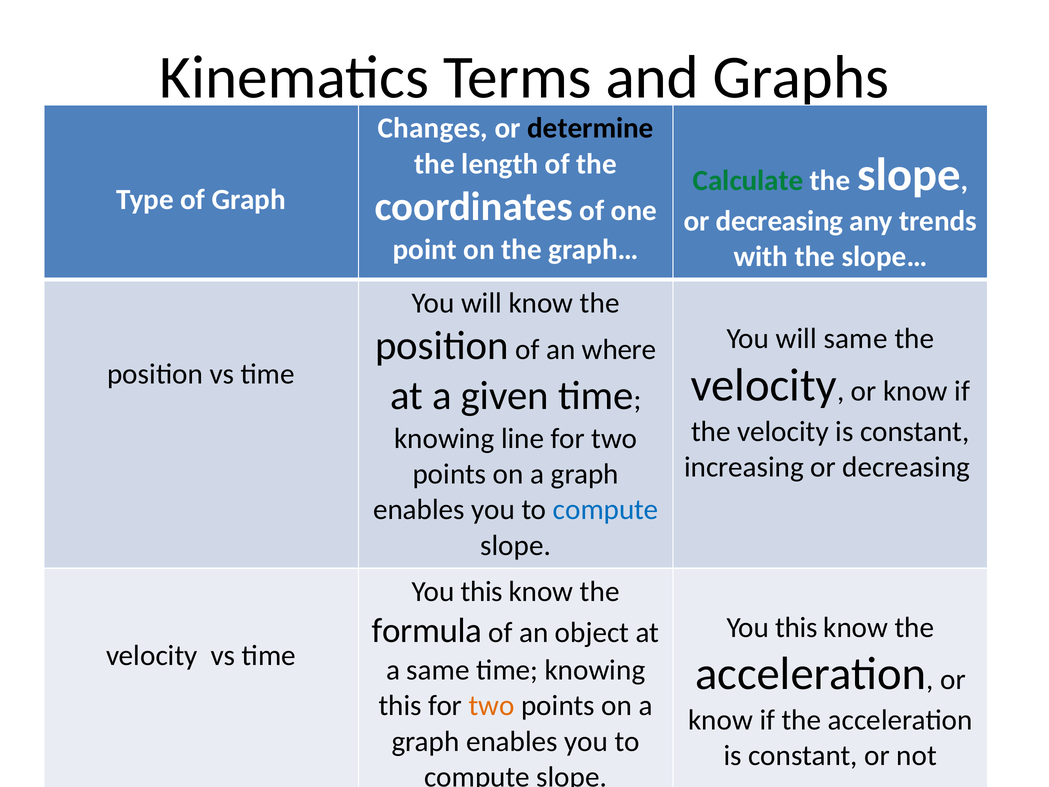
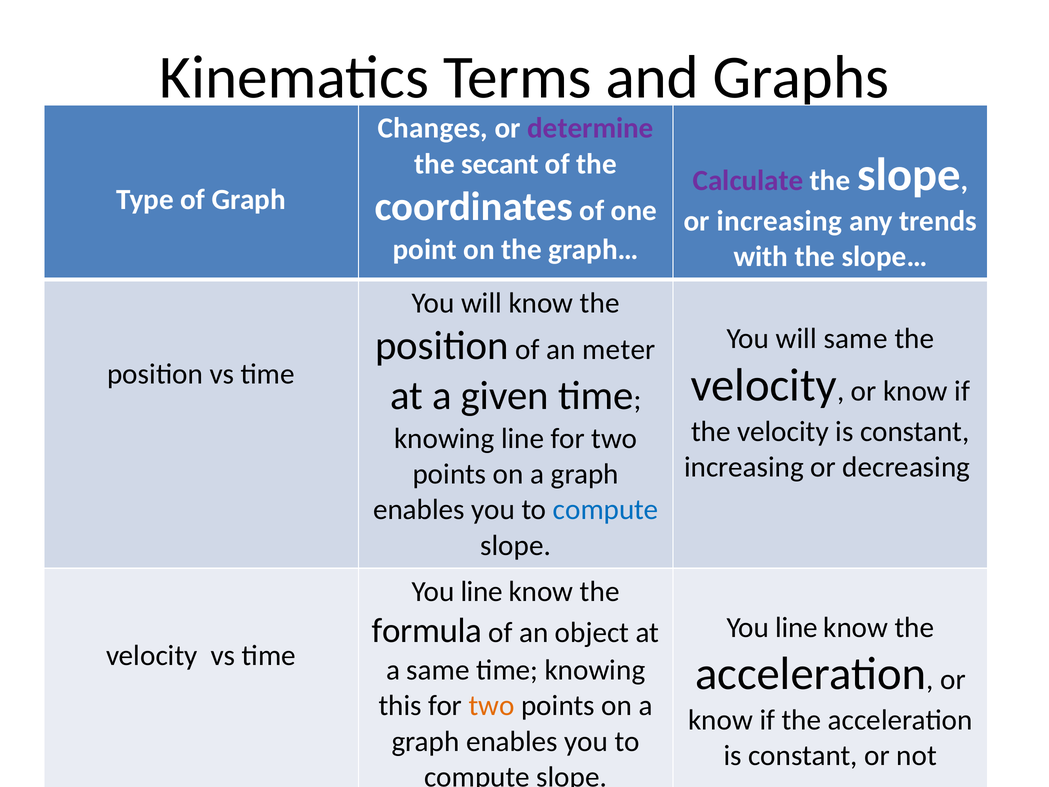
determine colour: black -> purple
length: length -> secant
Calculate colour: green -> purple
decreasing at (780, 221): decreasing -> increasing
where: where -> meter
this at (482, 592): this -> line
this at (796, 627): this -> line
